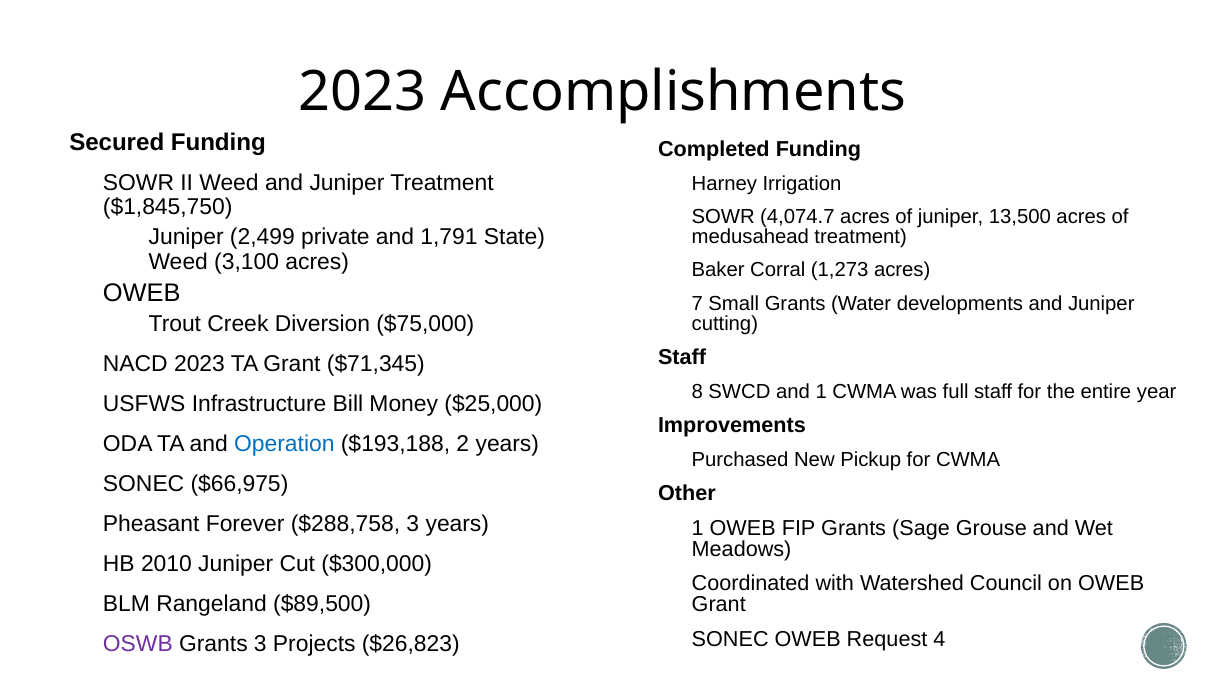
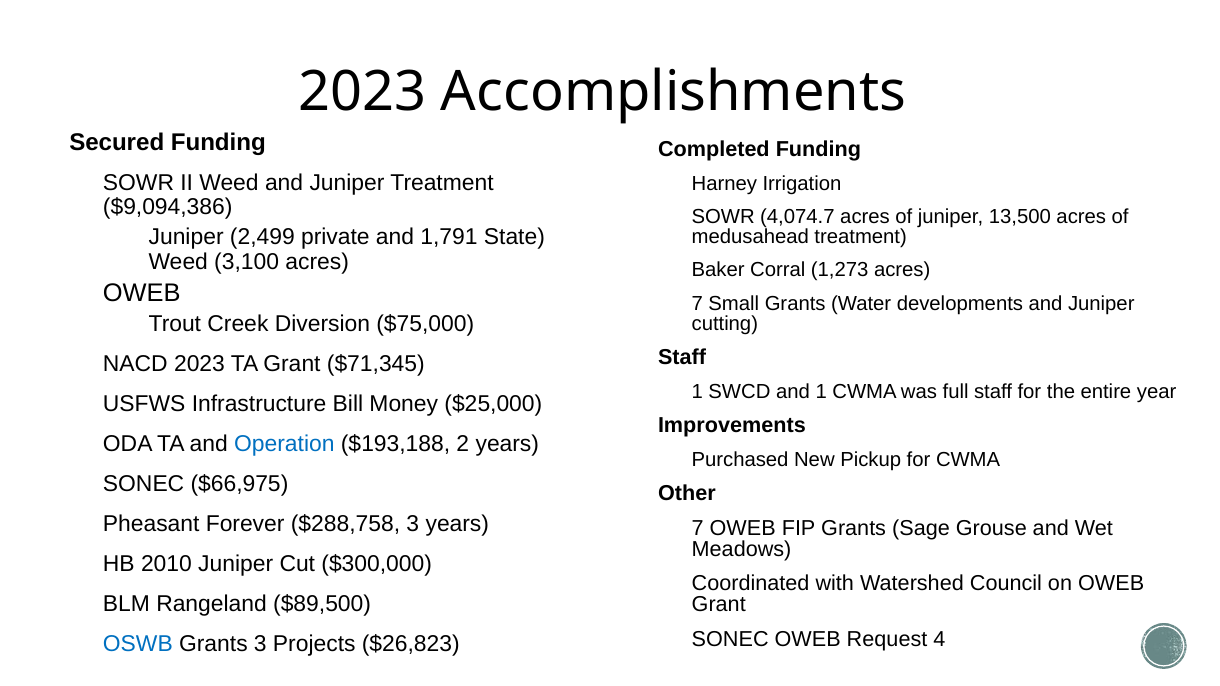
$1,845,750: $1,845,750 -> $9,094,386
8 at (697, 392): 8 -> 1
1 at (698, 528): 1 -> 7
OSWB colour: purple -> blue
